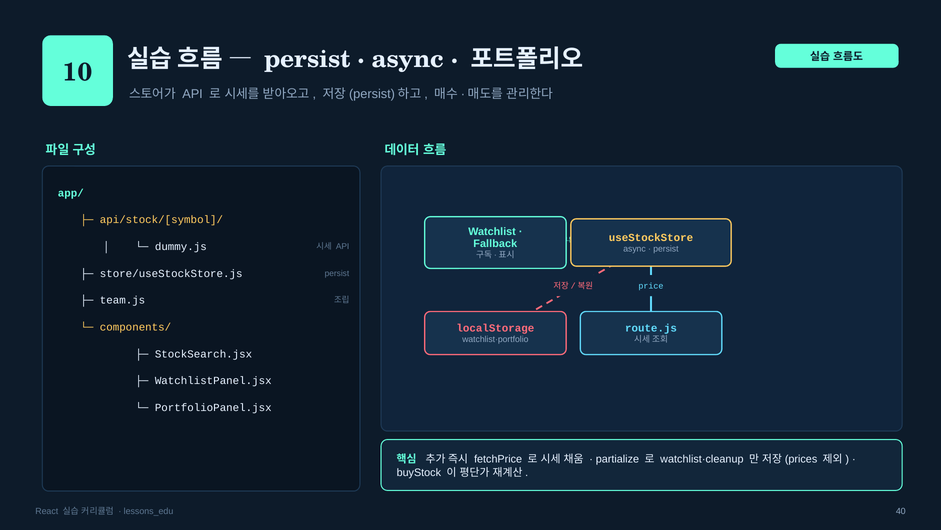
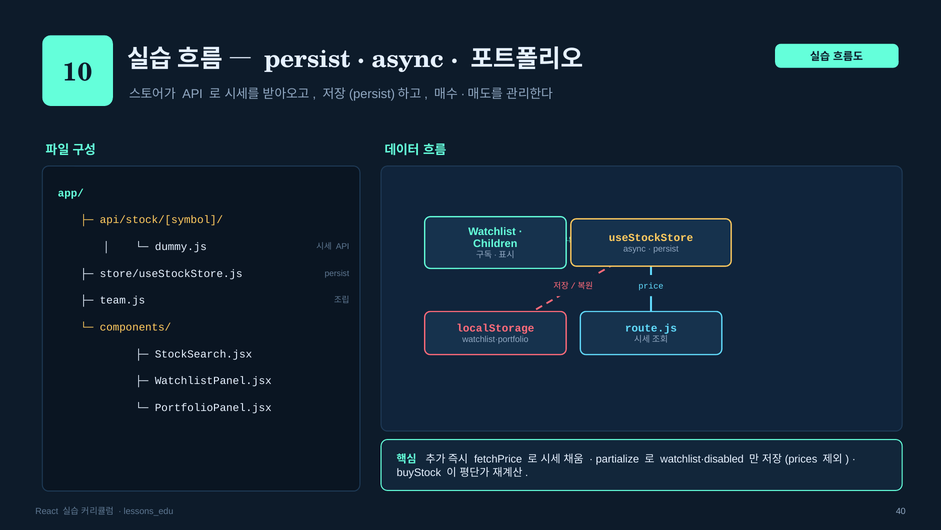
Fallback: Fallback -> Children
watchlist·cleanup: watchlist·cleanup -> watchlist·disabled
